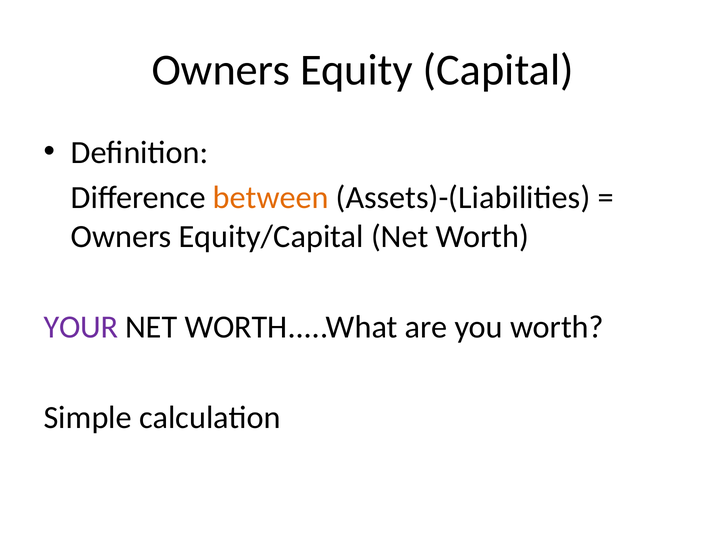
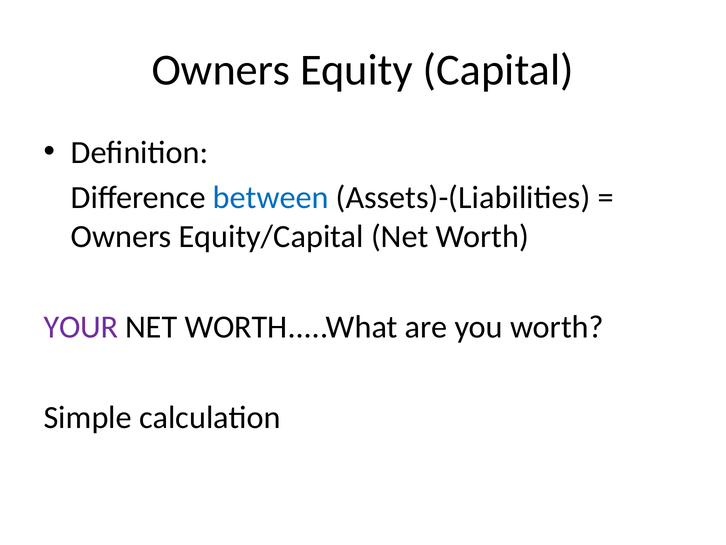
between colour: orange -> blue
